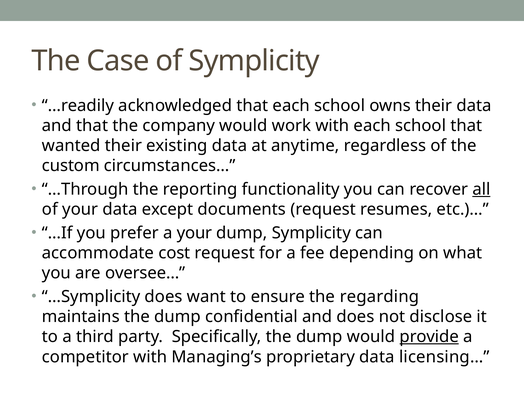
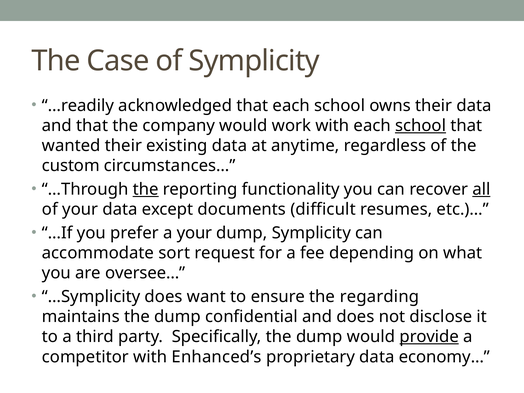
school at (421, 126) underline: none -> present
the at (146, 189) underline: none -> present
documents request: request -> difficult
cost: cost -> sort
Managing’s: Managing’s -> Enhanced’s
licensing…: licensing… -> economy…
